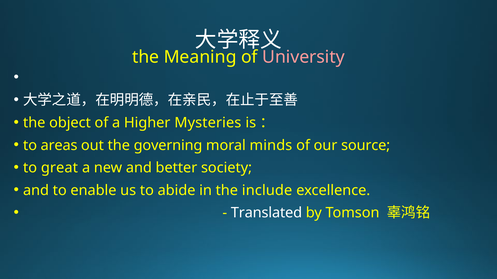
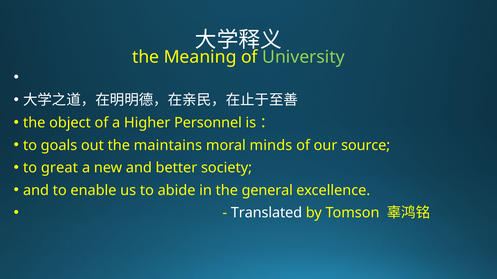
University colour: pink -> light green
Mysteries: Mysteries -> Personnel
areas: areas -> goals
governing: governing -> maintains
include: include -> general
